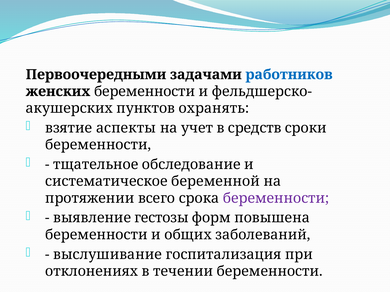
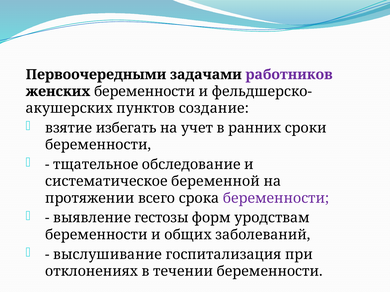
работников colour: blue -> purple
охранять: охранять -> создание
аспекты: аспекты -> избегать
средств: средств -> ранних
повышена: повышена -> уродствам
